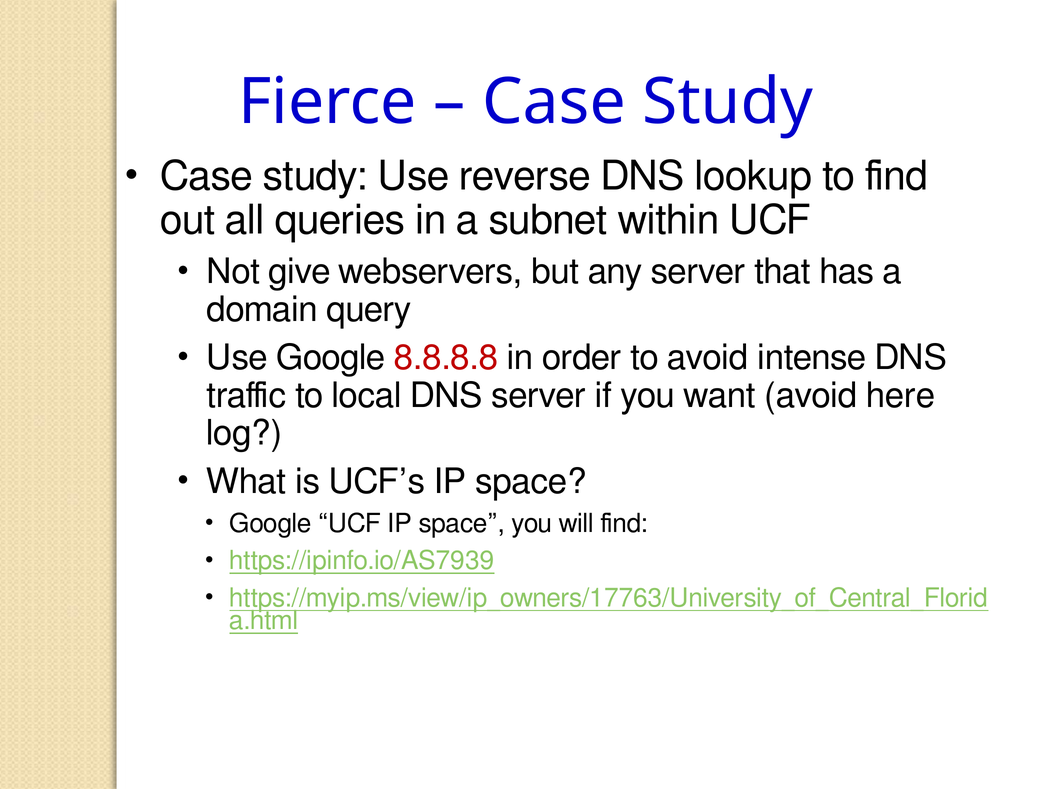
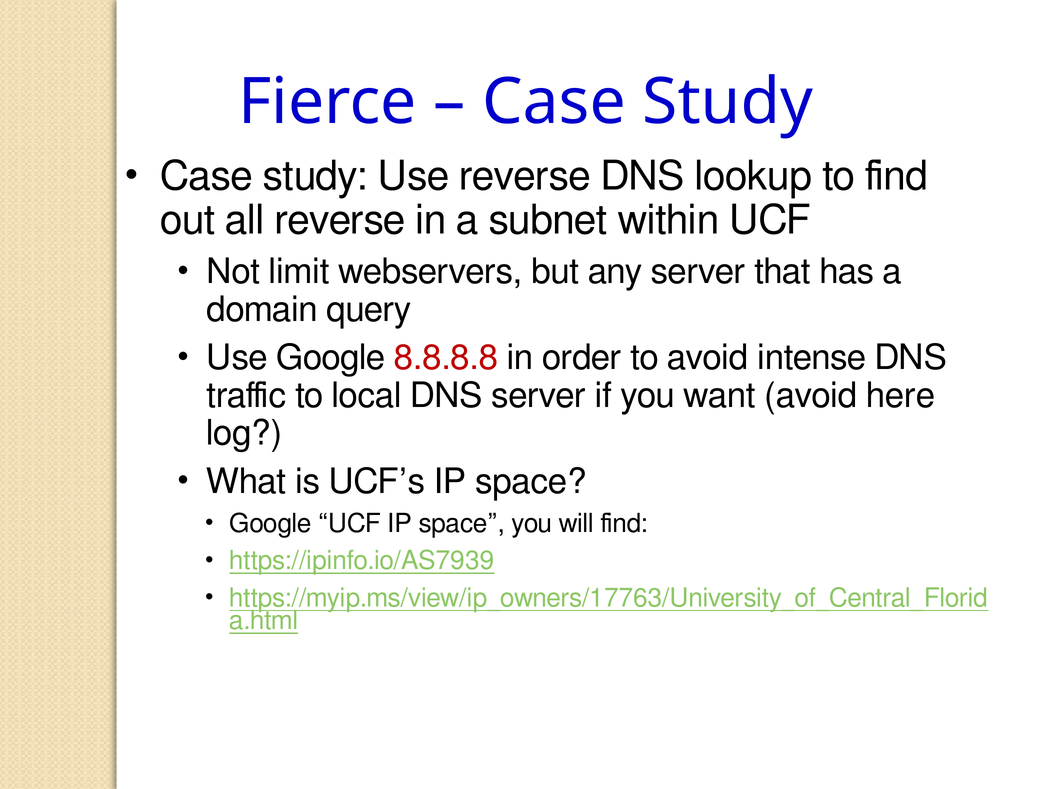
all queries: queries -> reverse
give: give -> limit
